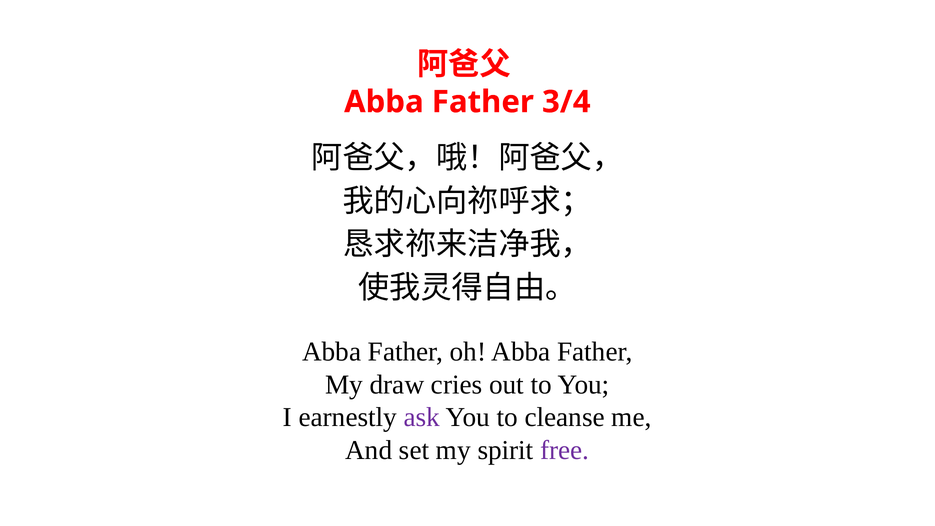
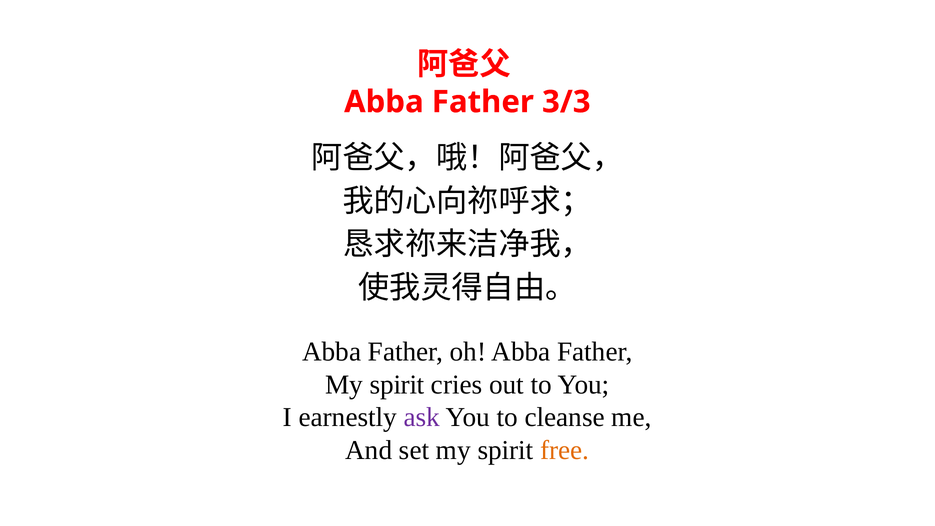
3/4: 3/4 -> 3/3
draw at (397, 384): draw -> spirit
free colour: purple -> orange
